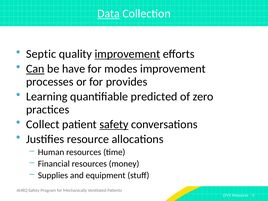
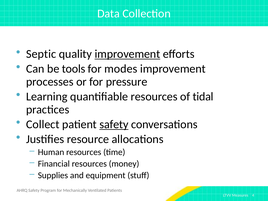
Data underline: present -> none
Can underline: present -> none
have: have -> tools
provides: provides -> pressure
quantifiable predicted: predicted -> resources
zero: zero -> tidal
